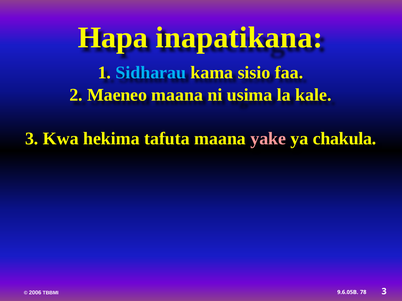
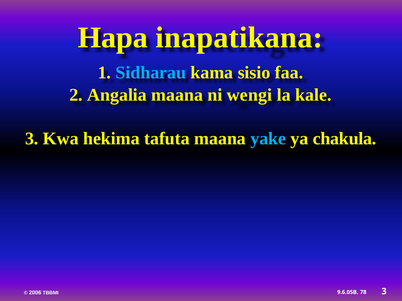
Maeneo: Maeneo -> Angalia
usima: usima -> wengi
yake colour: pink -> light blue
